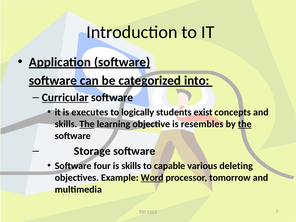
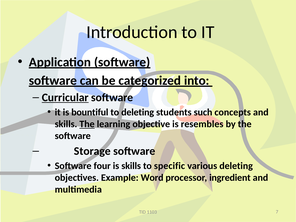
executes: executes -> bountiful
to logically: logically -> deleting
exist: exist -> such
the at (245, 124) underline: present -> none
capable: capable -> specific
Word underline: present -> none
tomorrow: tomorrow -> ingredient
